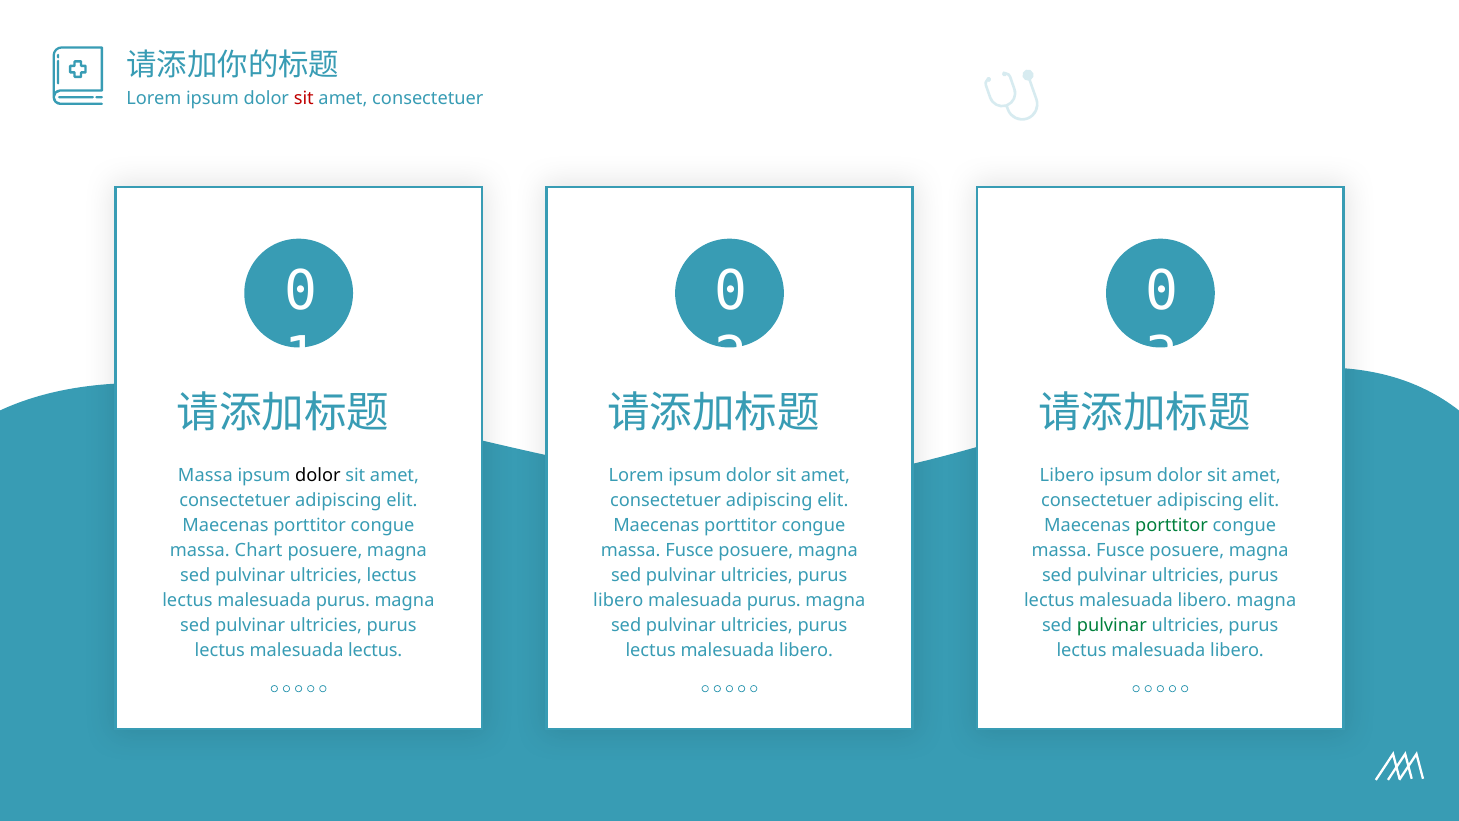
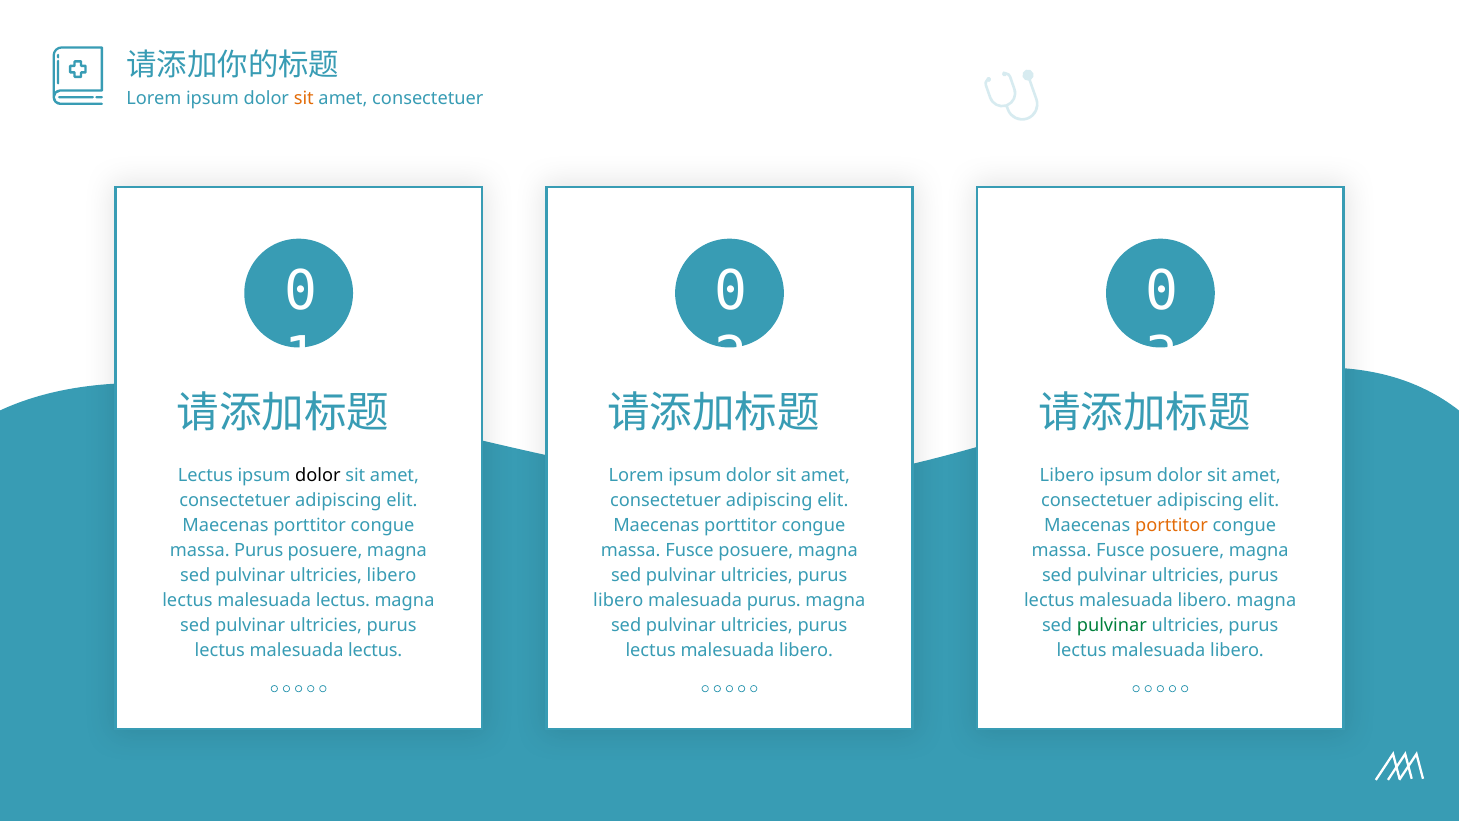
sit at (304, 99) colour: red -> orange
Massa at (205, 476): Massa -> Lectus
porttitor at (1171, 526) colour: green -> orange
massa Chart: Chart -> Purus
ultricies lectus: lectus -> libero
purus at (343, 600): purus -> lectus
